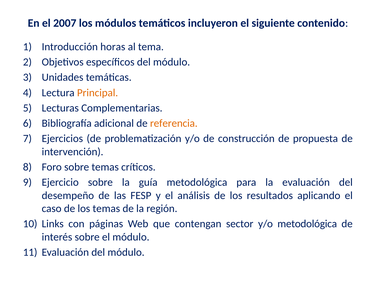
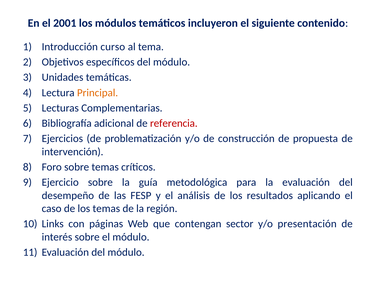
2007: 2007 -> 2001
horas: horas -> curso
referencia colour: orange -> red
y/o metodológica: metodológica -> presentación
